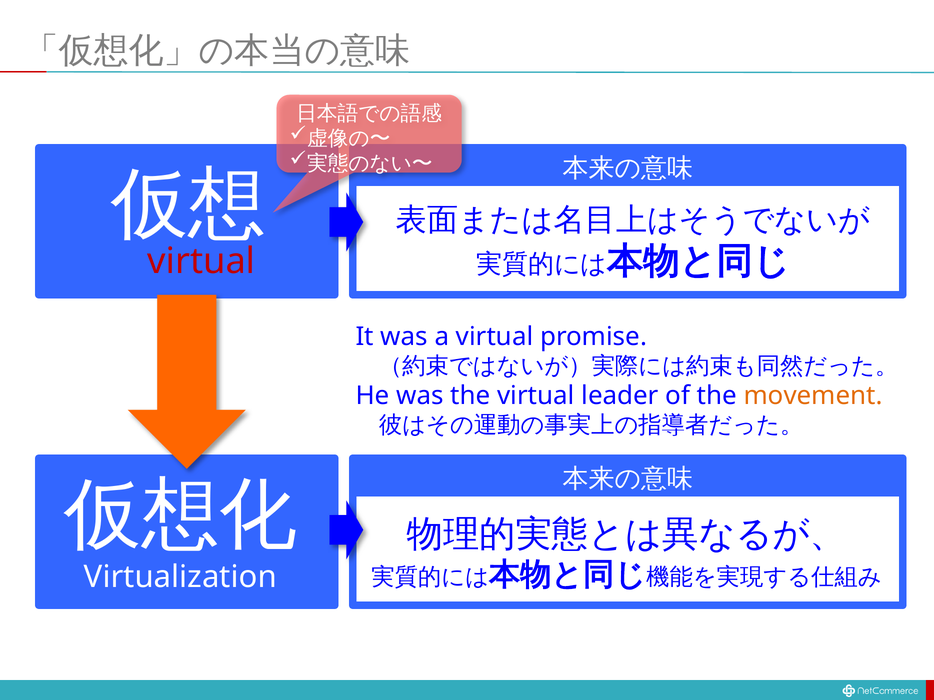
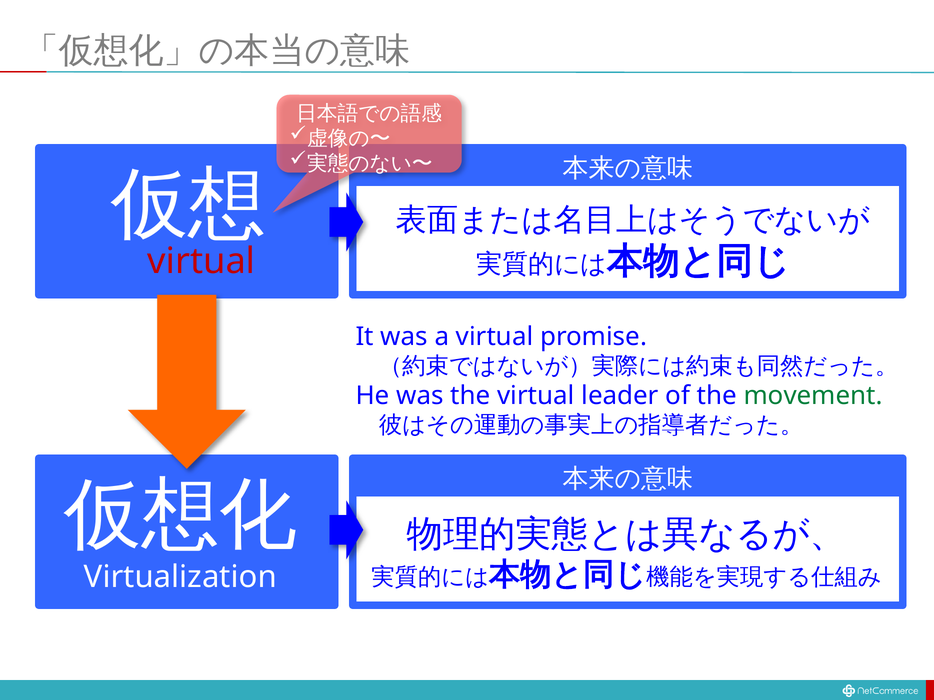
movement colour: orange -> green
